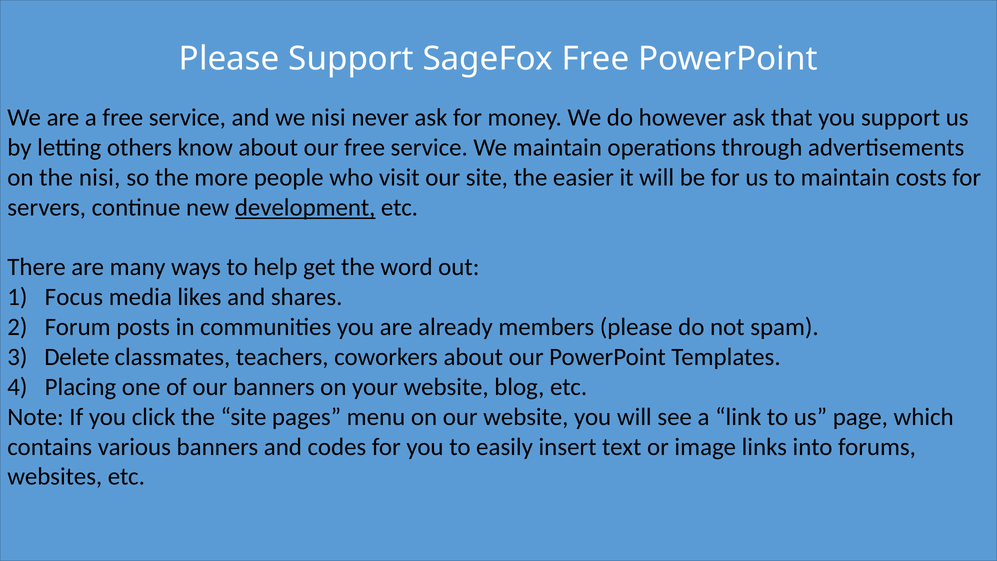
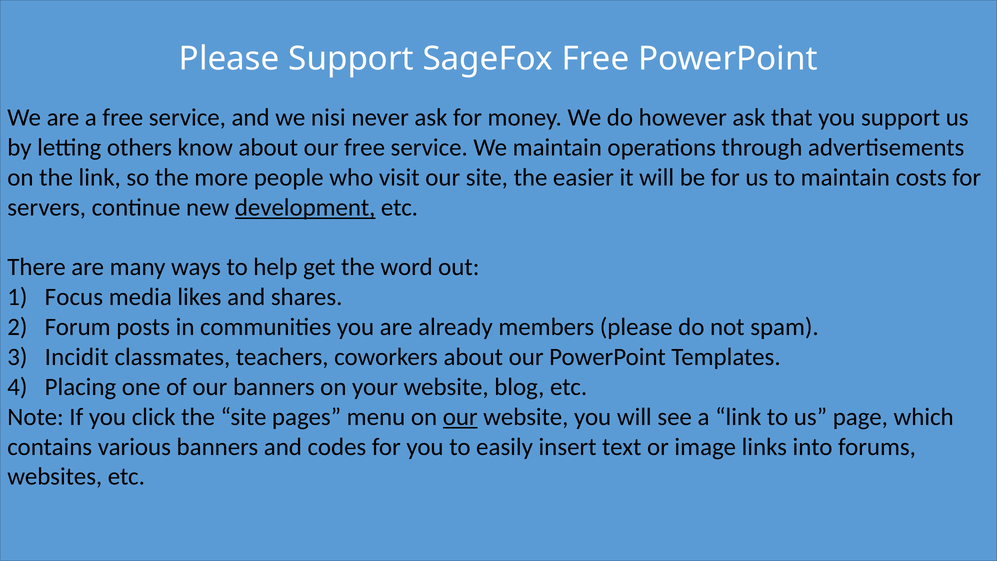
the nisi: nisi -> link
Delete: Delete -> Incidit
our at (460, 417) underline: none -> present
